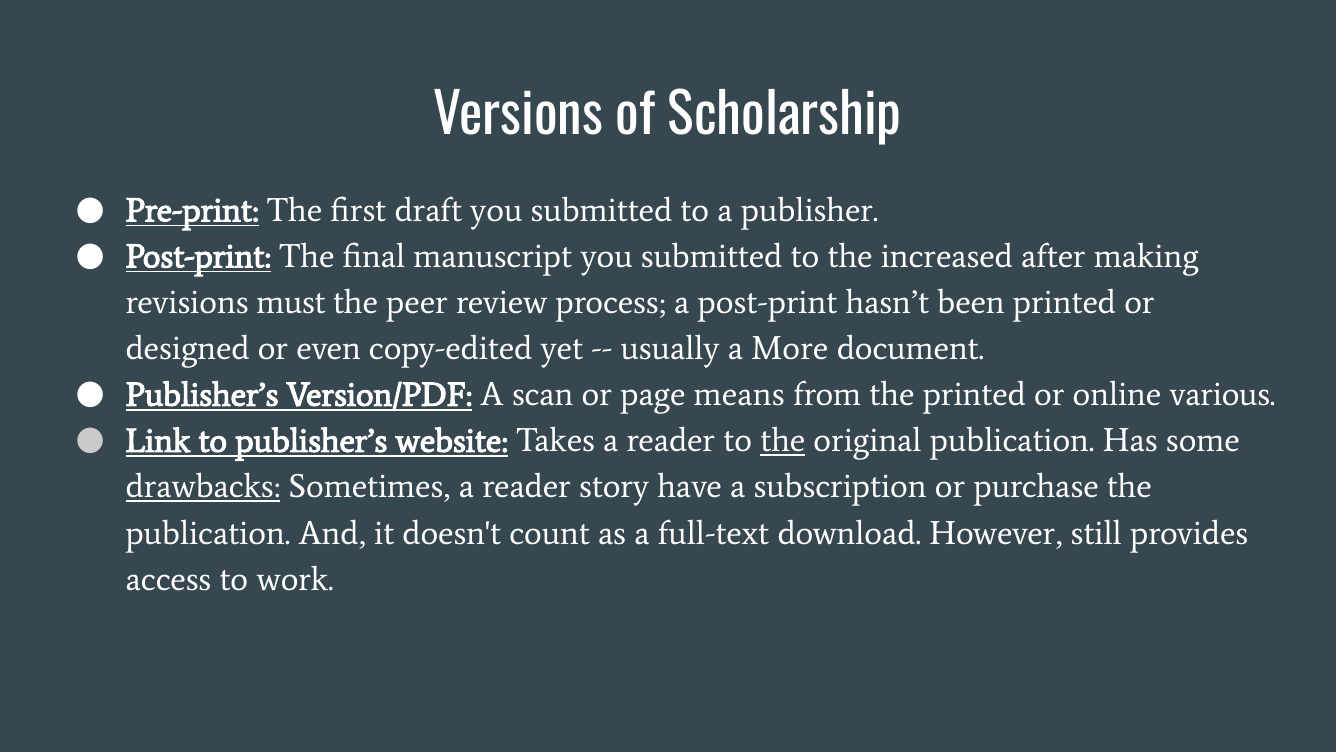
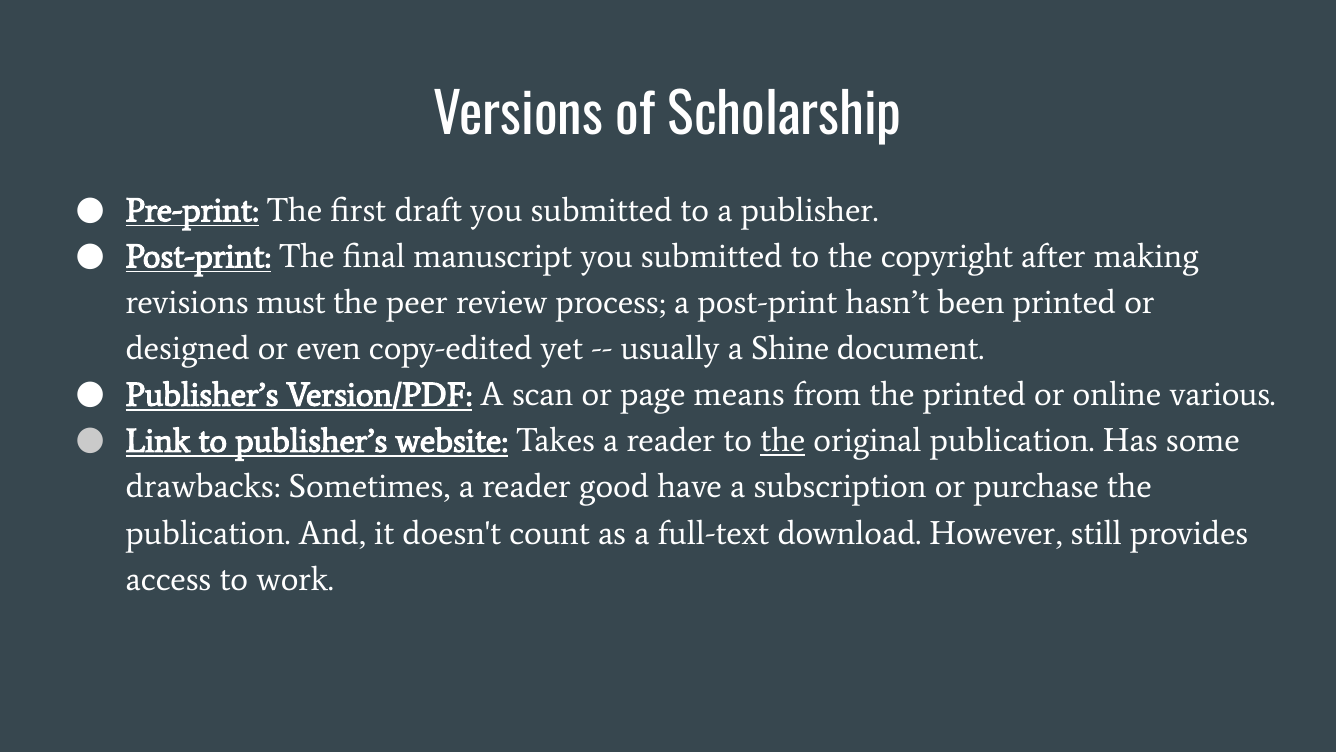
increased: increased -> copyright
More: More -> Shine
drawbacks underline: present -> none
story: story -> good
